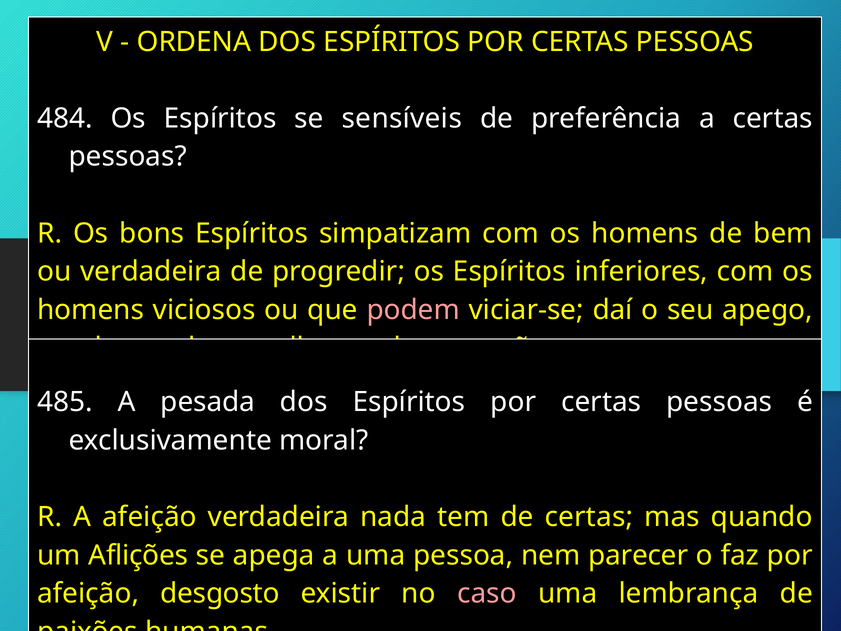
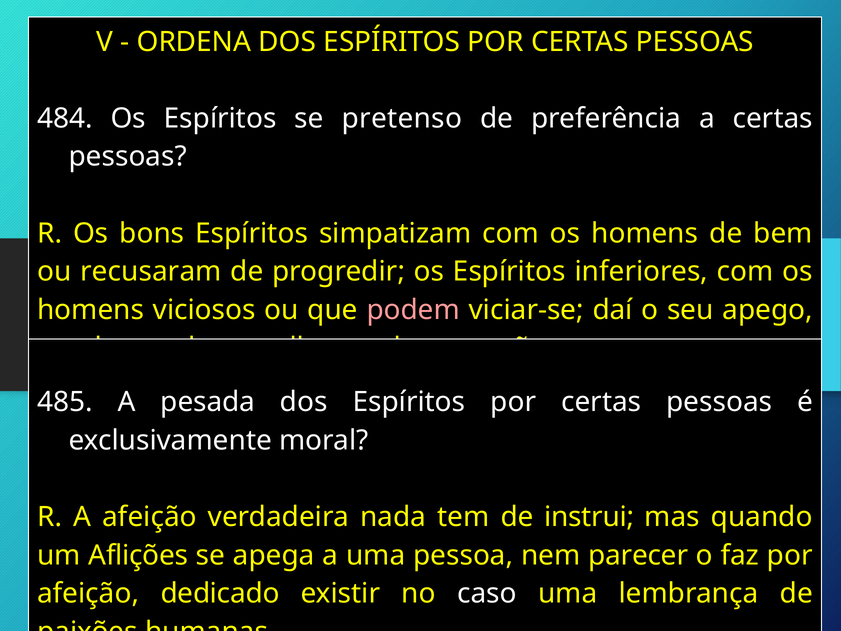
sensíveis: sensíveis -> pretenso
ou verdadeira: verdadeira -> recusaram
de certas: certas -> instrui
desgosto: desgosto -> dedicado
caso colour: pink -> white
